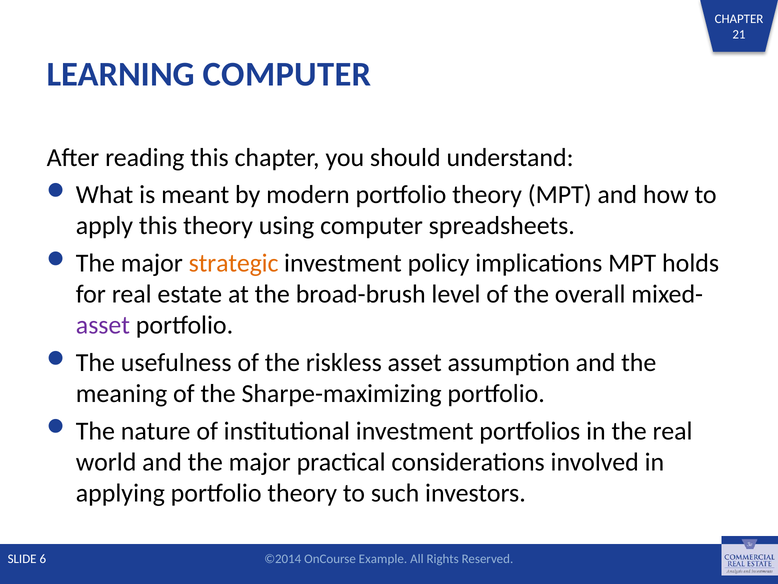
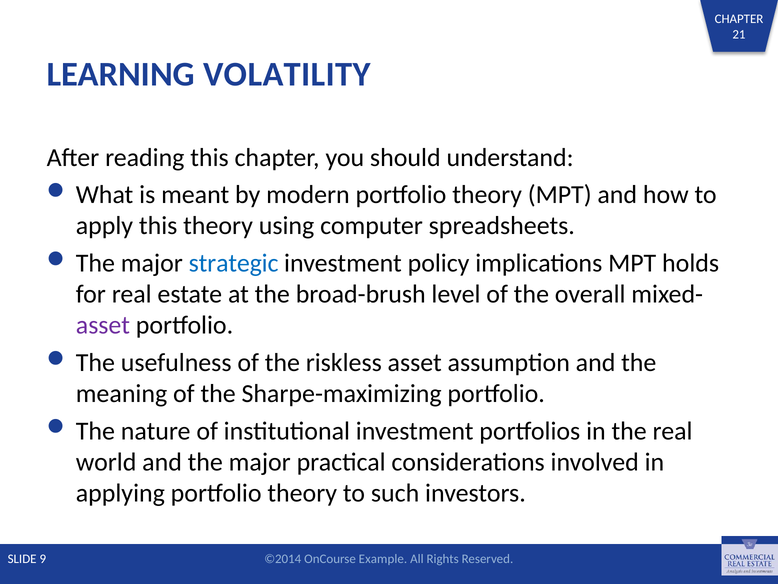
LEARNING COMPUTER: COMPUTER -> VOLATILITY
strategic colour: orange -> blue
6: 6 -> 9
